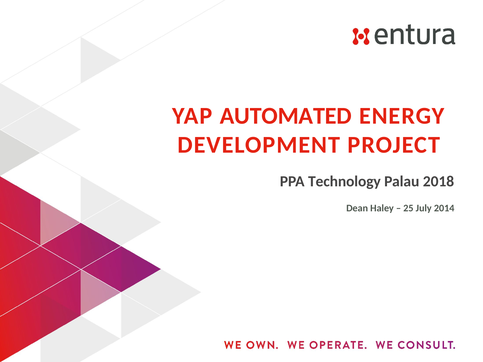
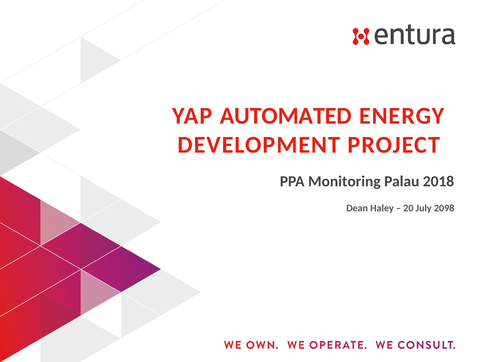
Technology: Technology -> Monitoring
25: 25 -> 20
2014: 2014 -> 2098
